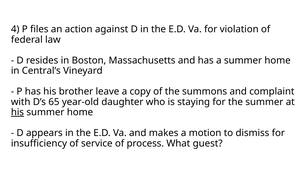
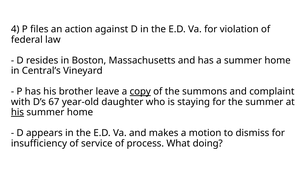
copy underline: none -> present
65: 65 -> 67
guest: guest -> doing
